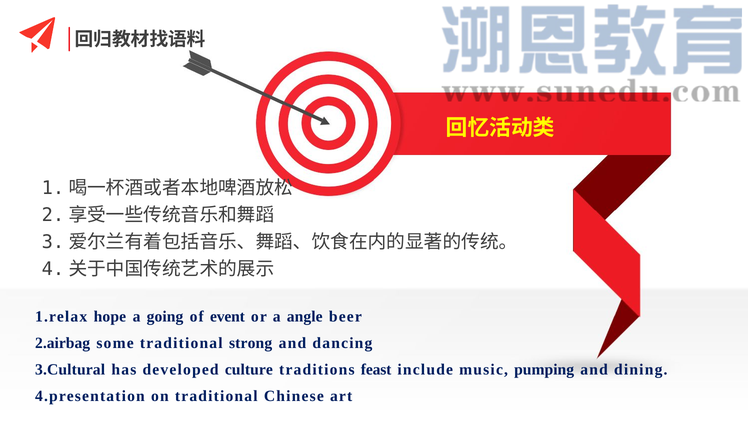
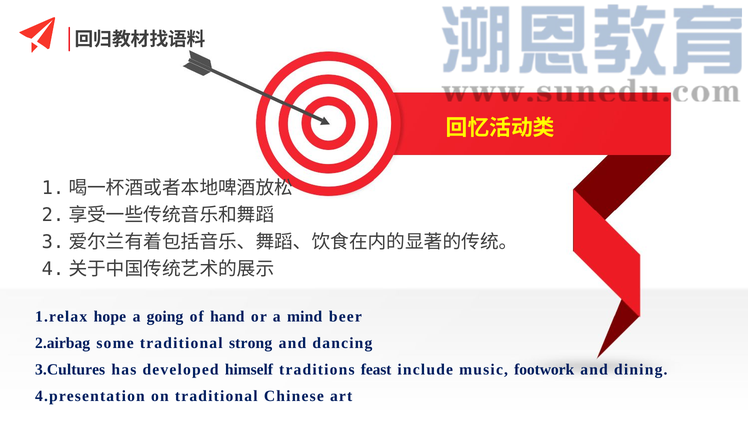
event: event -> hand
angle: angle -> mind
3.Cultural: 3.Cultural -> 3.Cultures
culture: culture -> himself
pumping: pumping -> footwork
